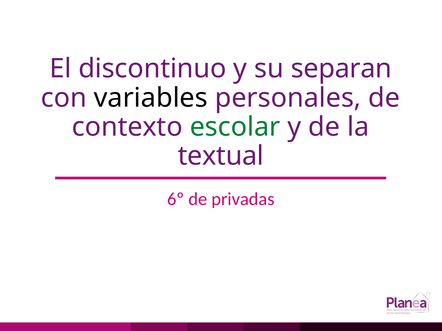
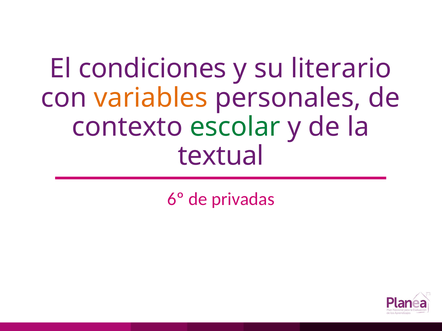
discontinuo: discontinuo -> condiciones
separan: separan -> literario
variables colour: black -> orange
